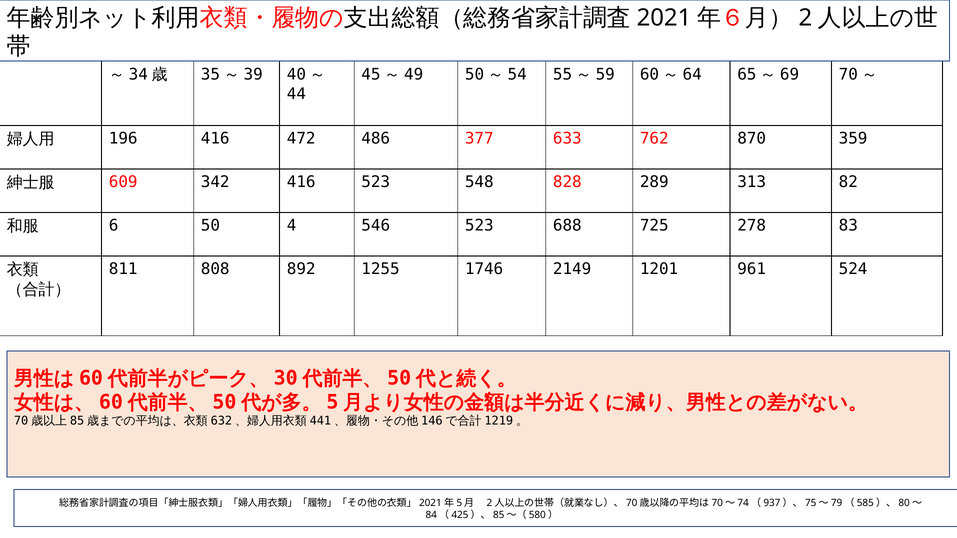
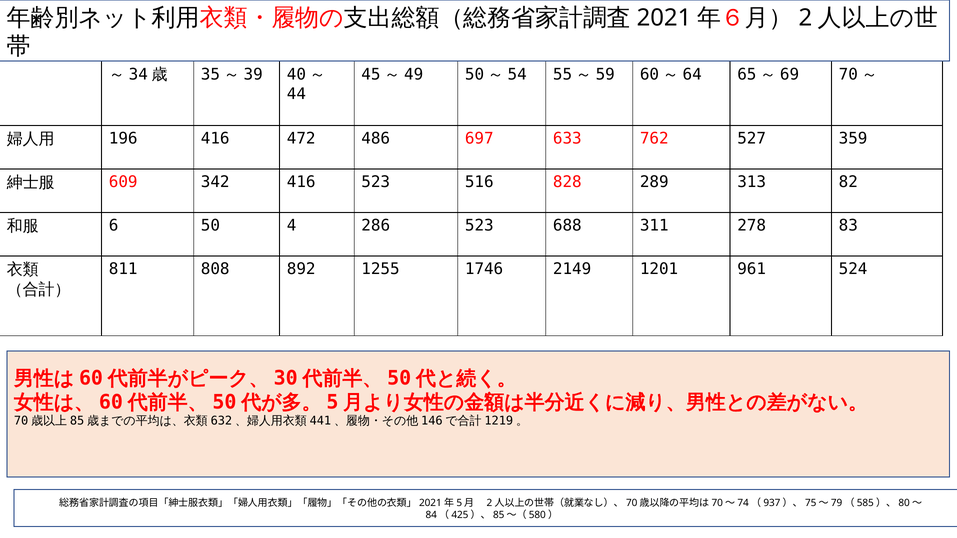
377: 377 -> 697
870: 870 -> 527
548: 548 -> 516
546: 546 -> 286
725: 725 -> 311
